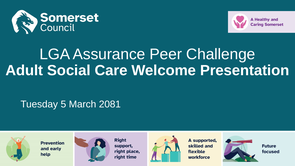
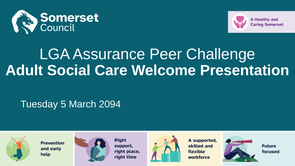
2081: 2081 -> 2094
